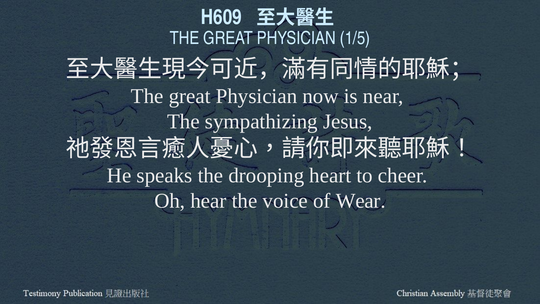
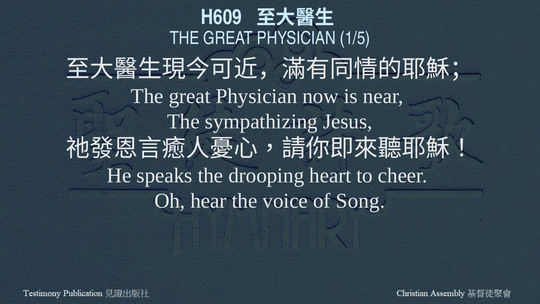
Wear: Wear -> Song
